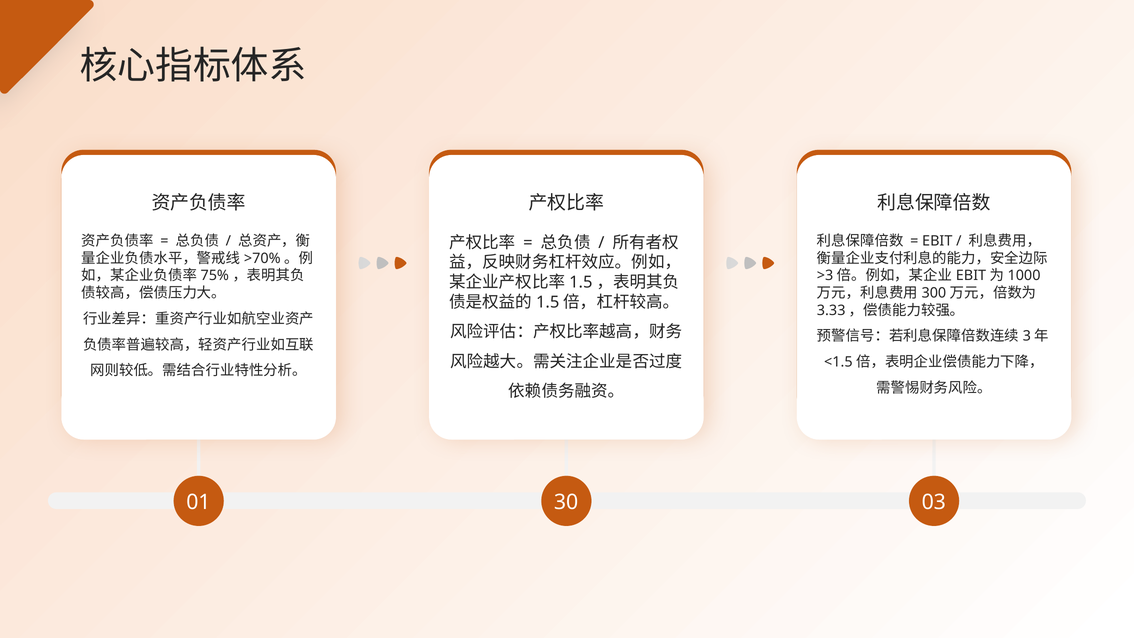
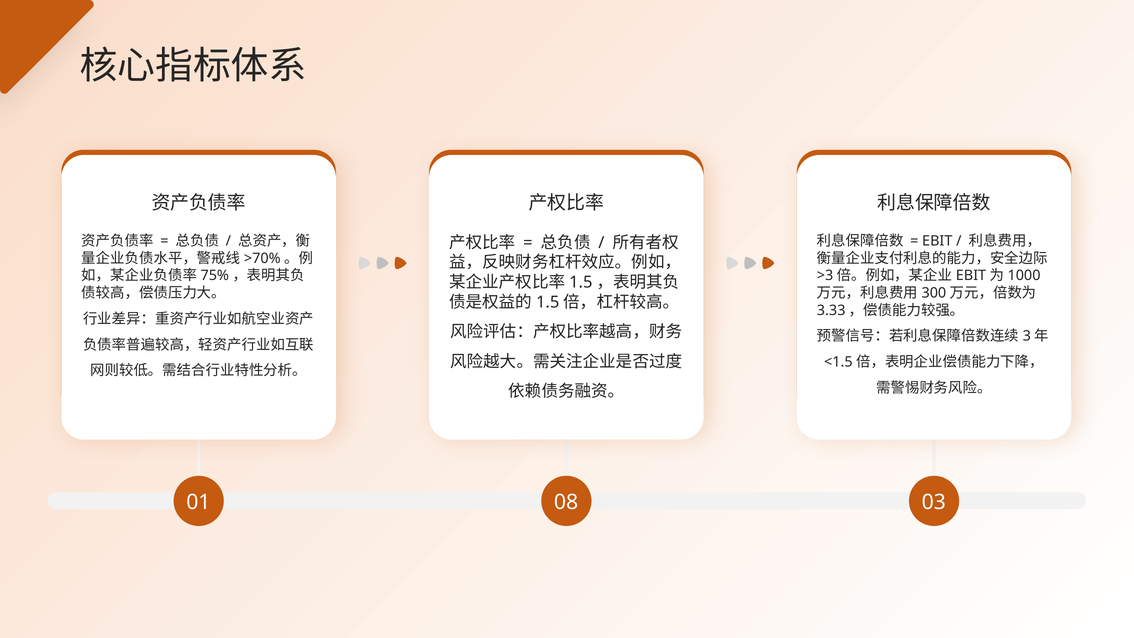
30: 30 -> 08
